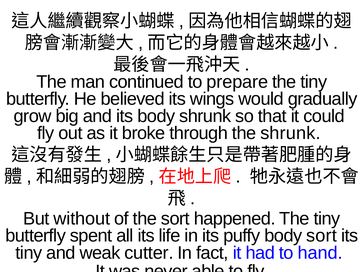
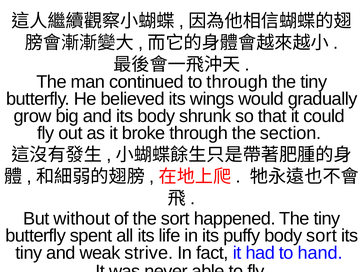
to prepare: prepare -> through
the shrunk: shrunk -> section
cutter: cutter -> strive
